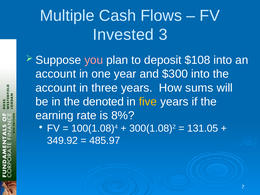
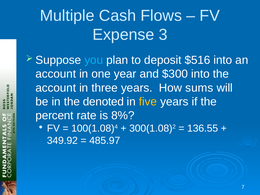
Invested: Invested -> Expense
you colour: pink -> light blue
$108: $108 -> $516
earning: earning -> percent
131.05: 131.05 -> 136.55
